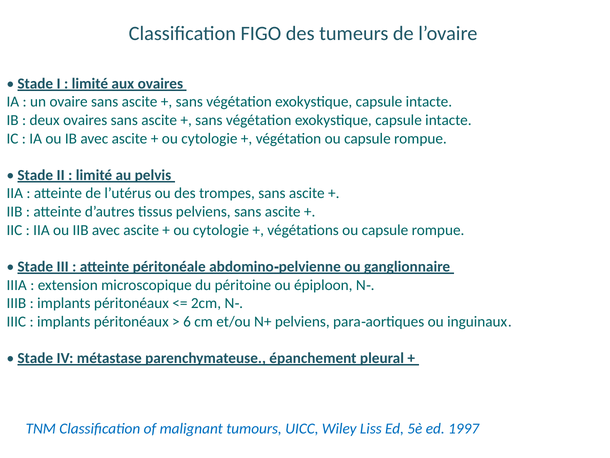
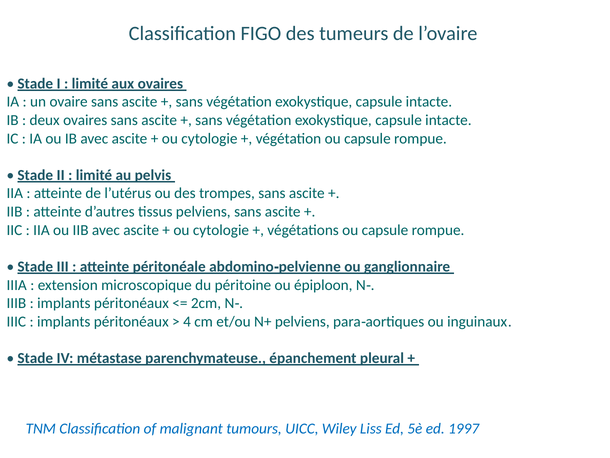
6: 6 -> 4
